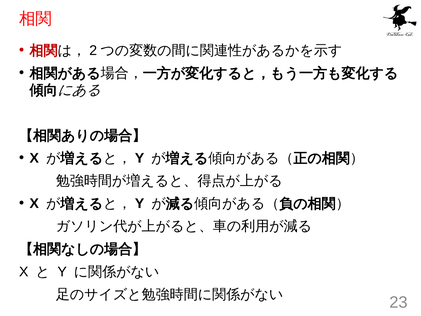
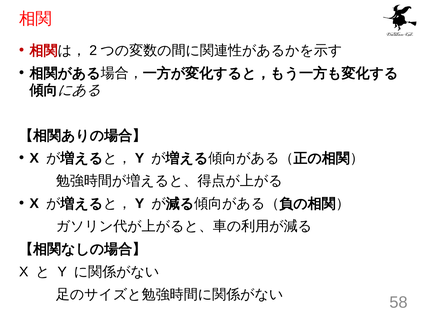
23: 23 -> 58
